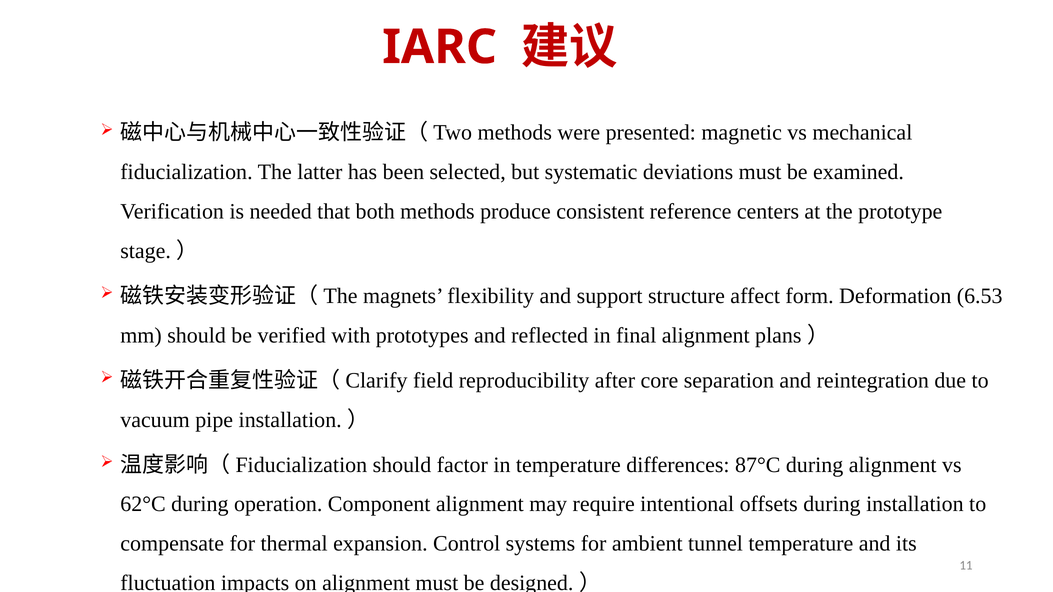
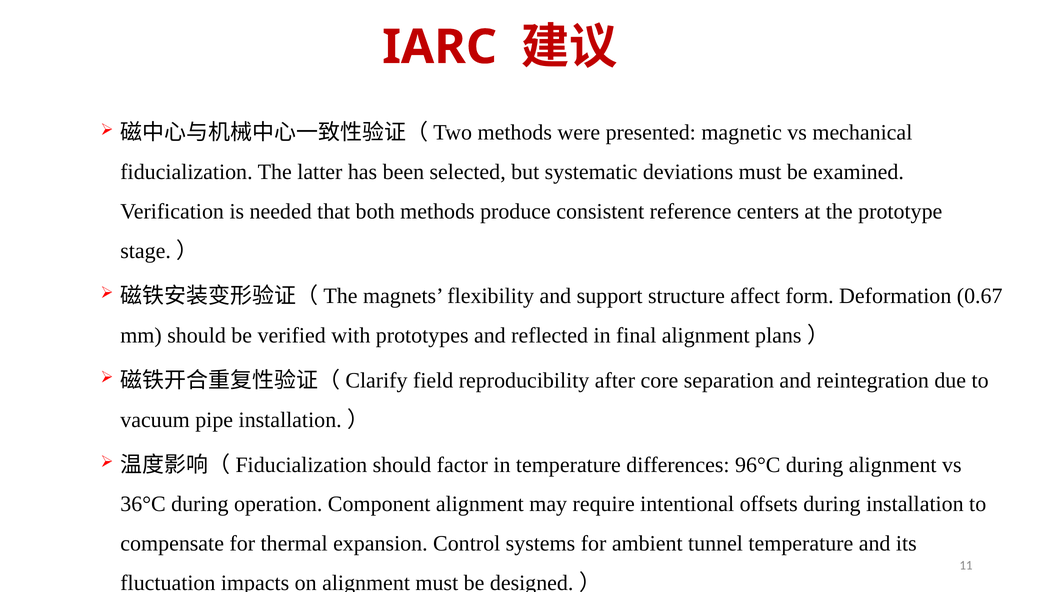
6.53: 6.53 -> 0.67
87°C: 87°C -> 96°C
62°C: 62°C -> 36°C
